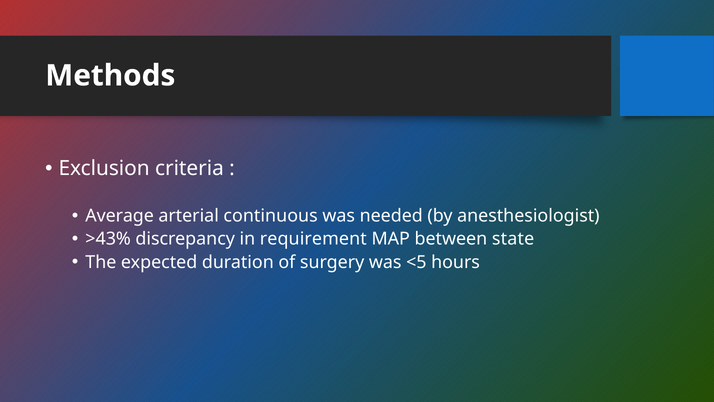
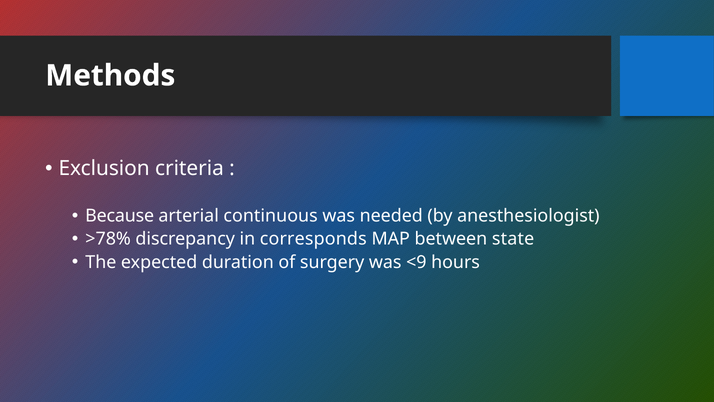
Average: Average -> Because
>43%: >43% -> >78%
requirement: requirement -> corresponds
<5: <5 -> <9
